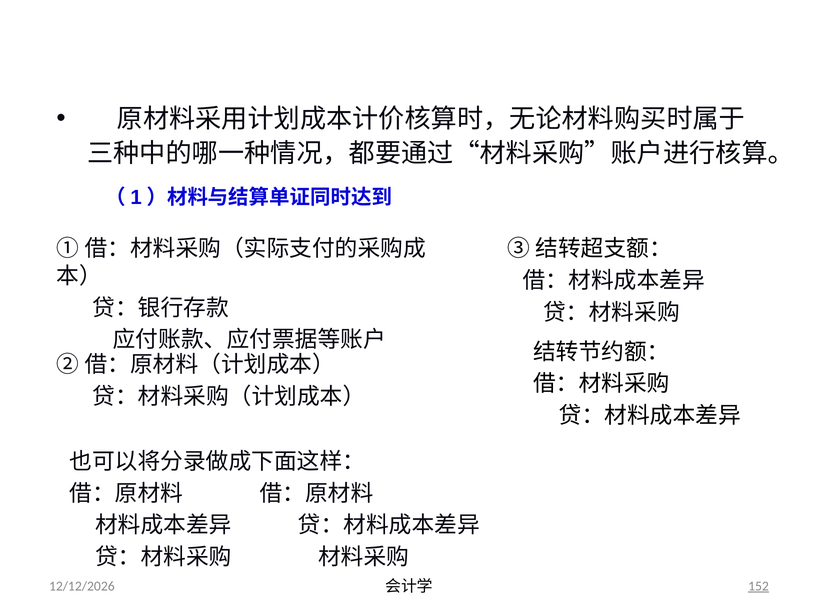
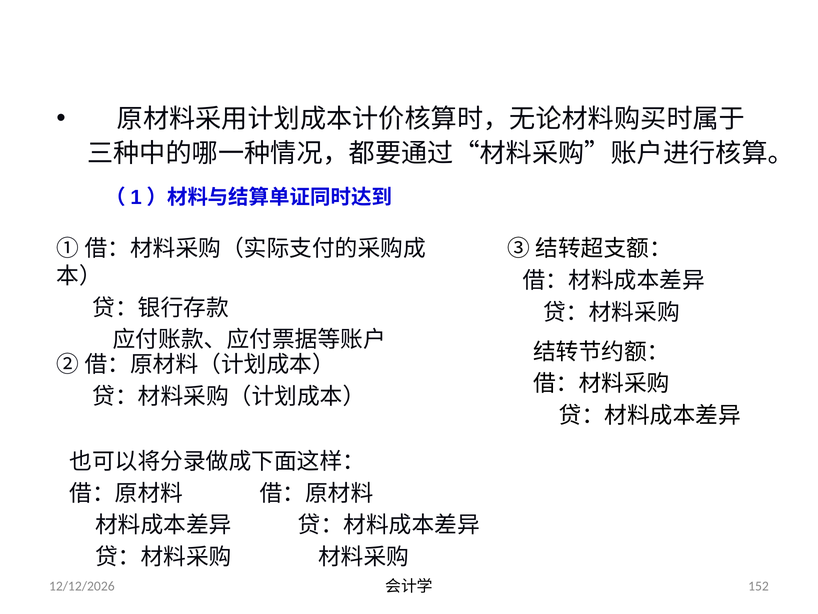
152 underline: present -> none
